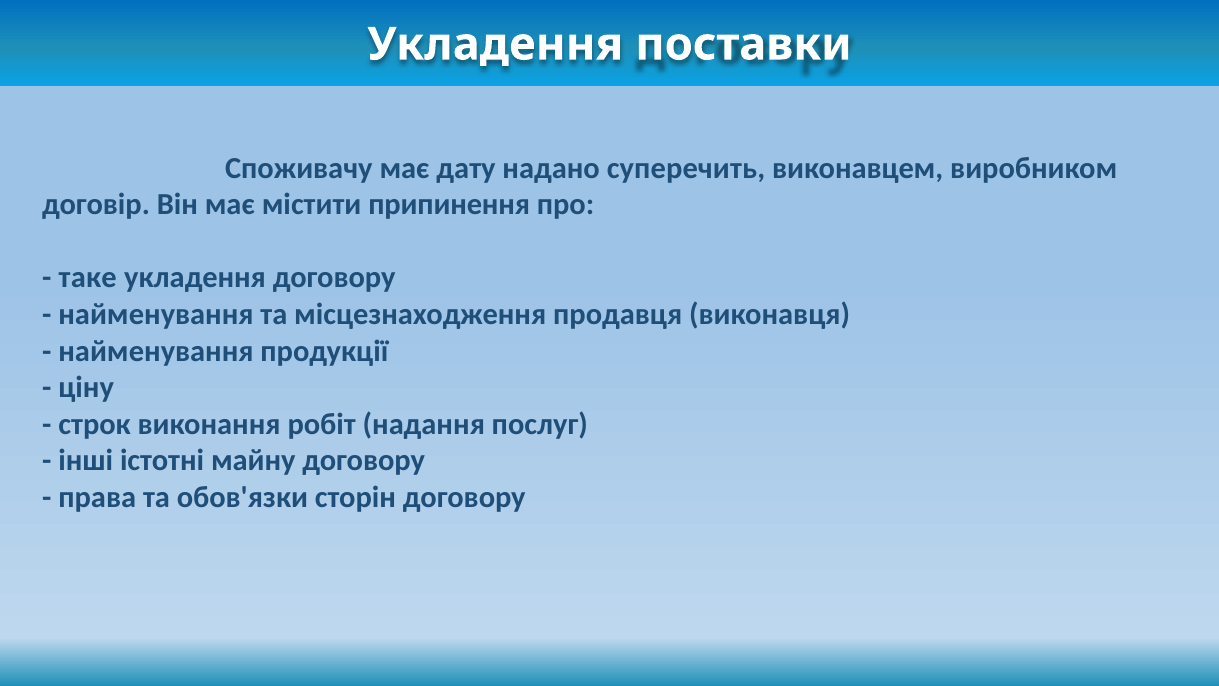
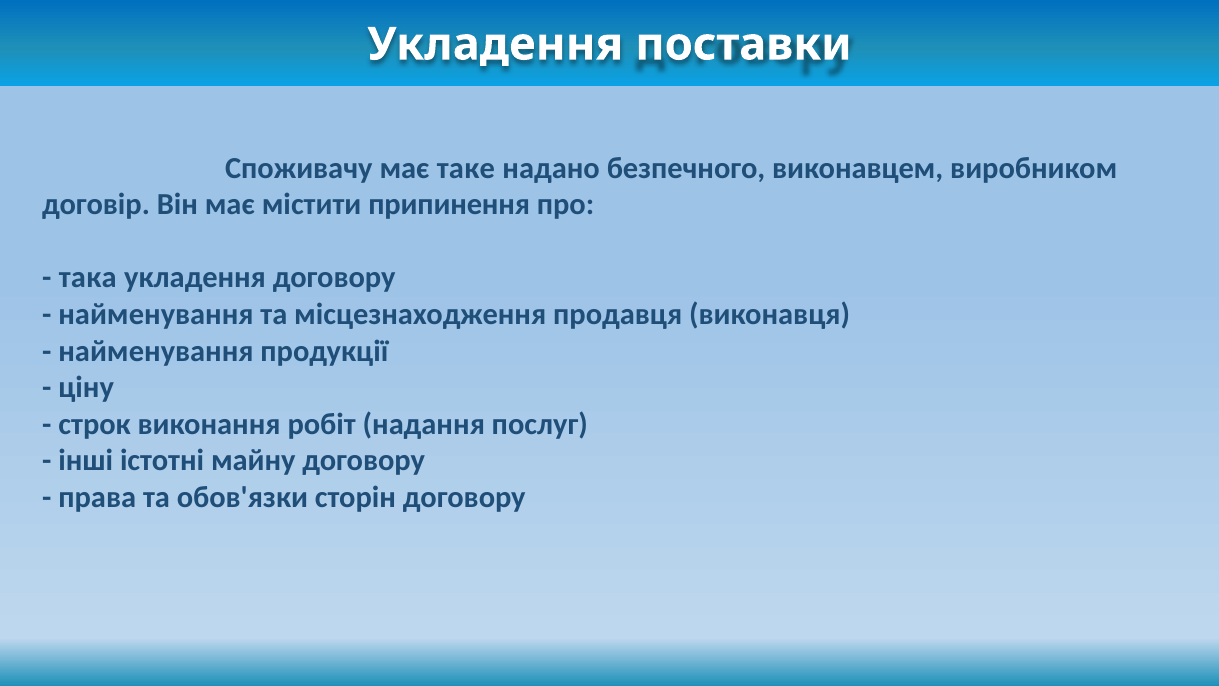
дату: дату -> таке
суперечить: суперечить -> безпечного
таке: таке -> така
